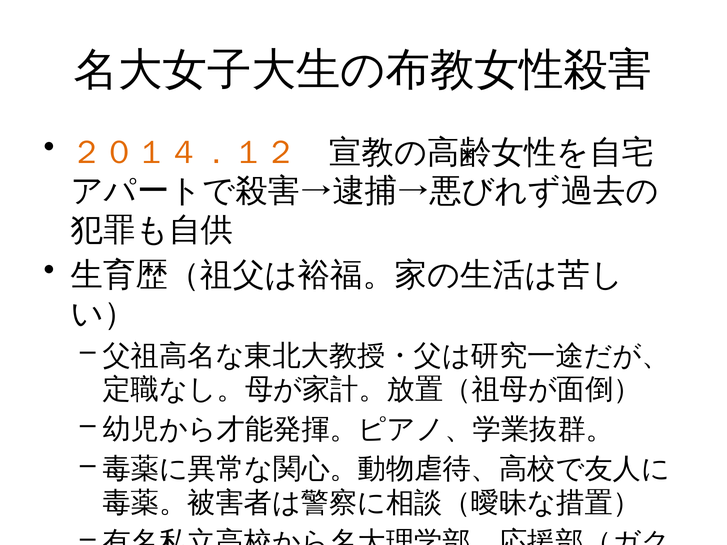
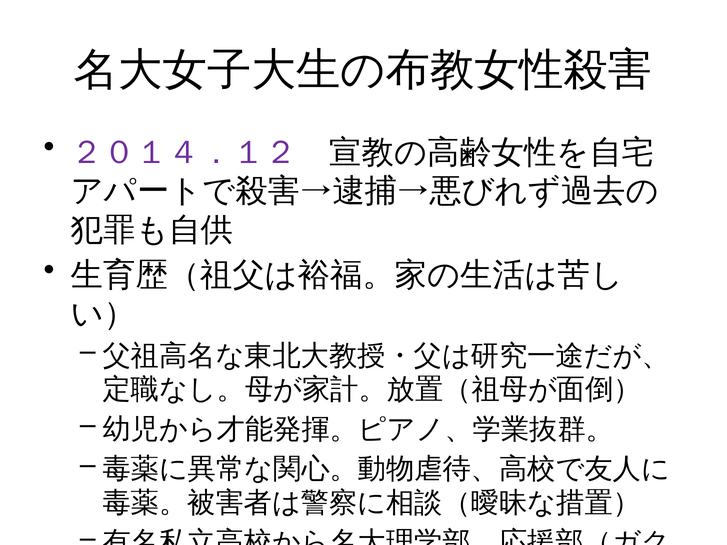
２０１４．１２ colour: orange -> purple
